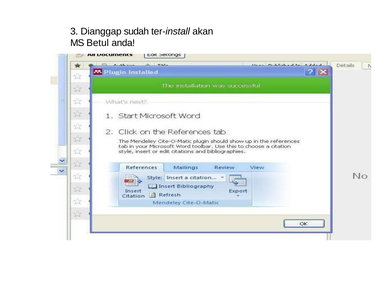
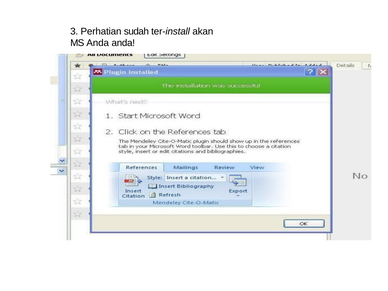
Dianggap: Dianggap -> Perhatian
MS Betul: Betul -> Anda
